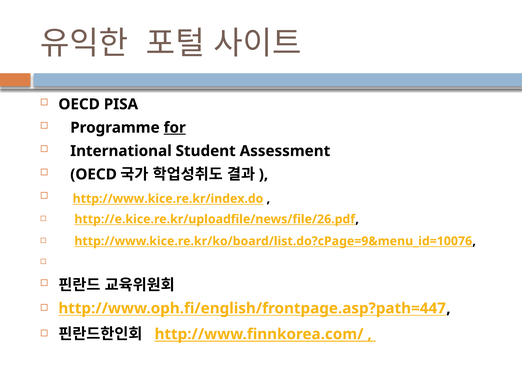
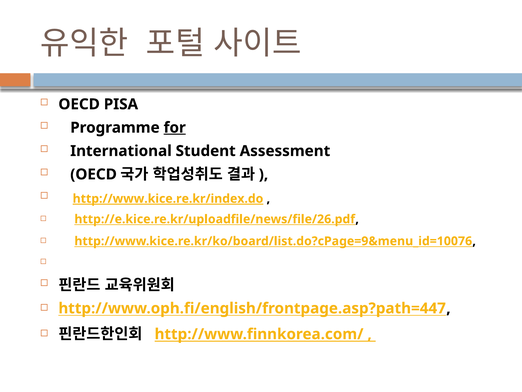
http://www.kice.re.kr/index.do underline: none -> present
